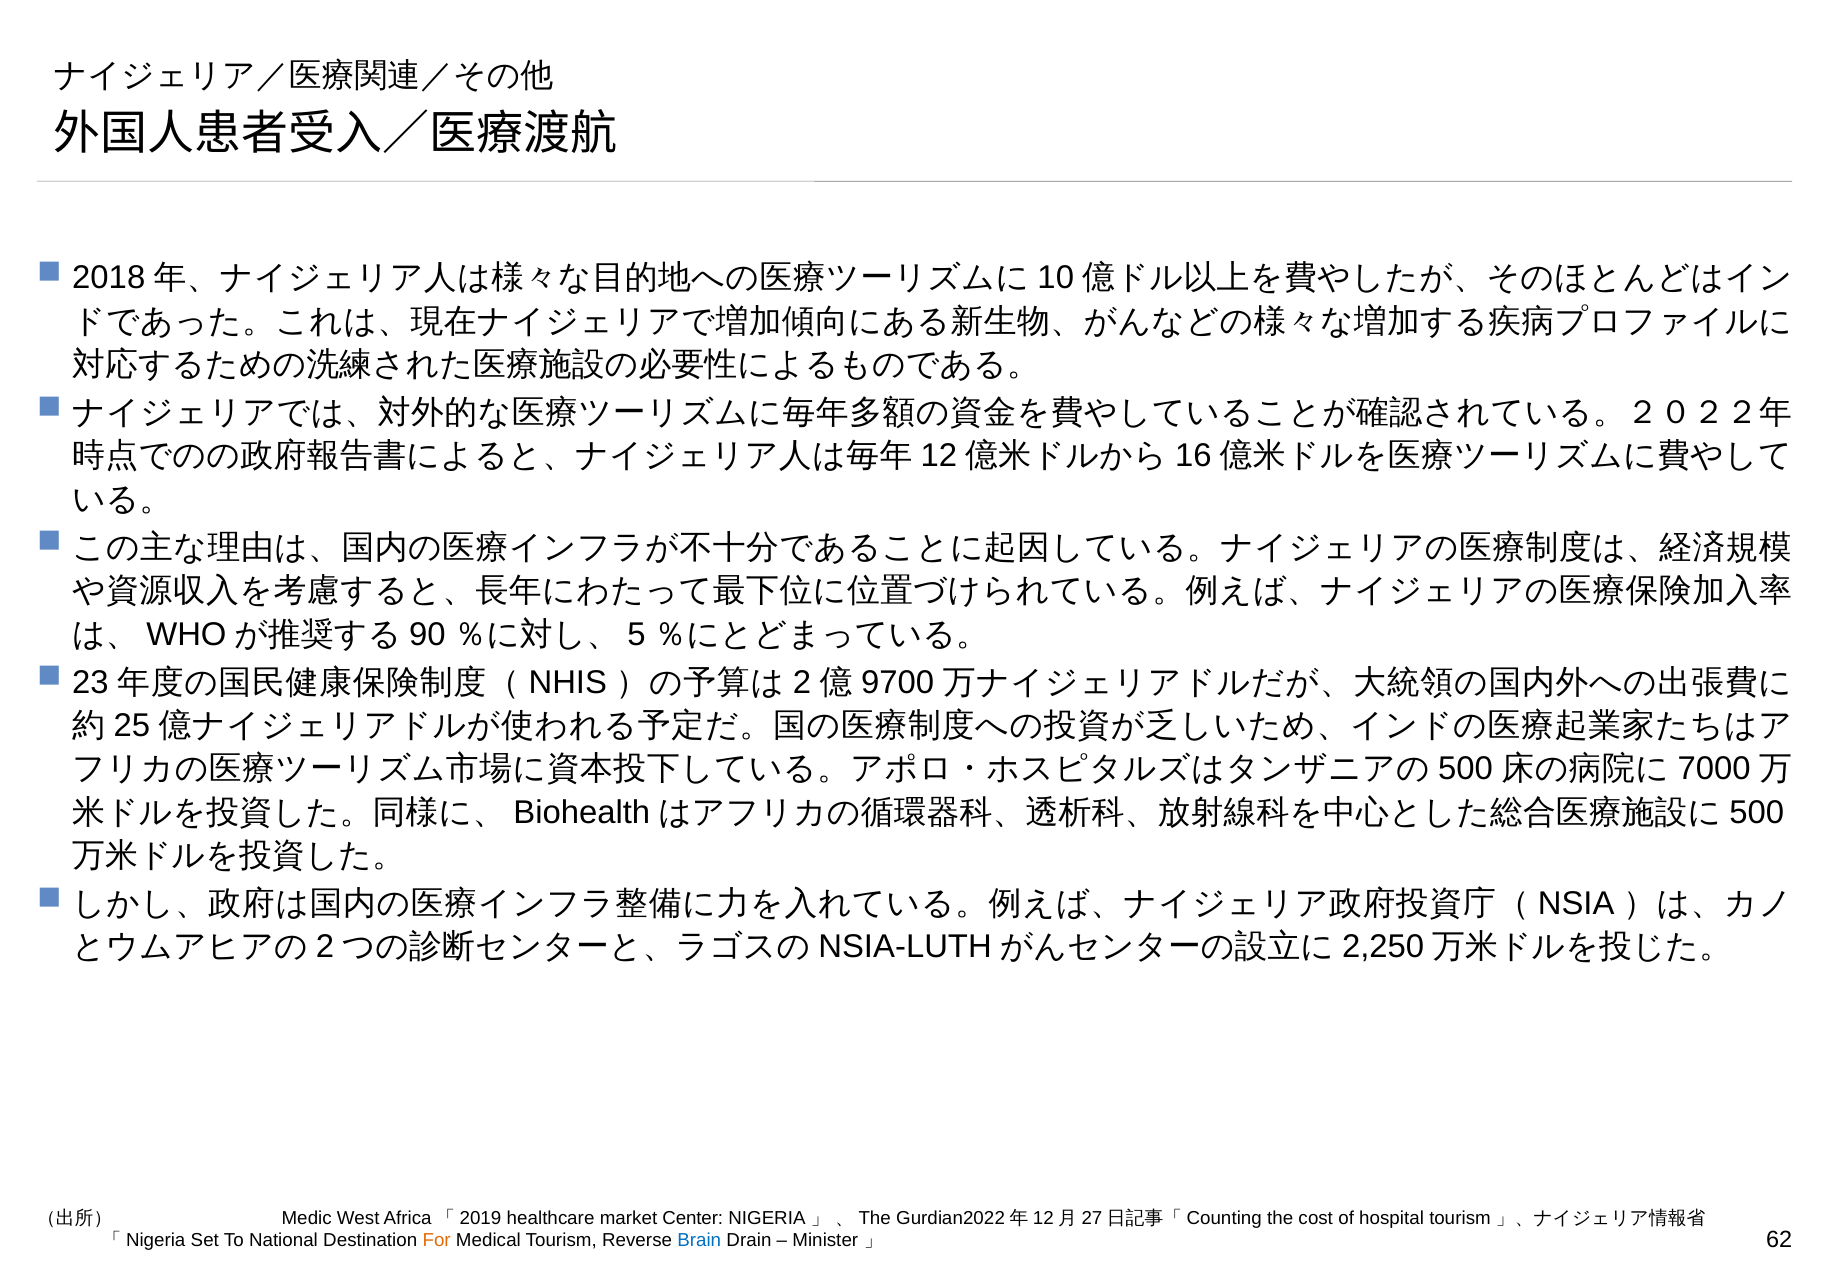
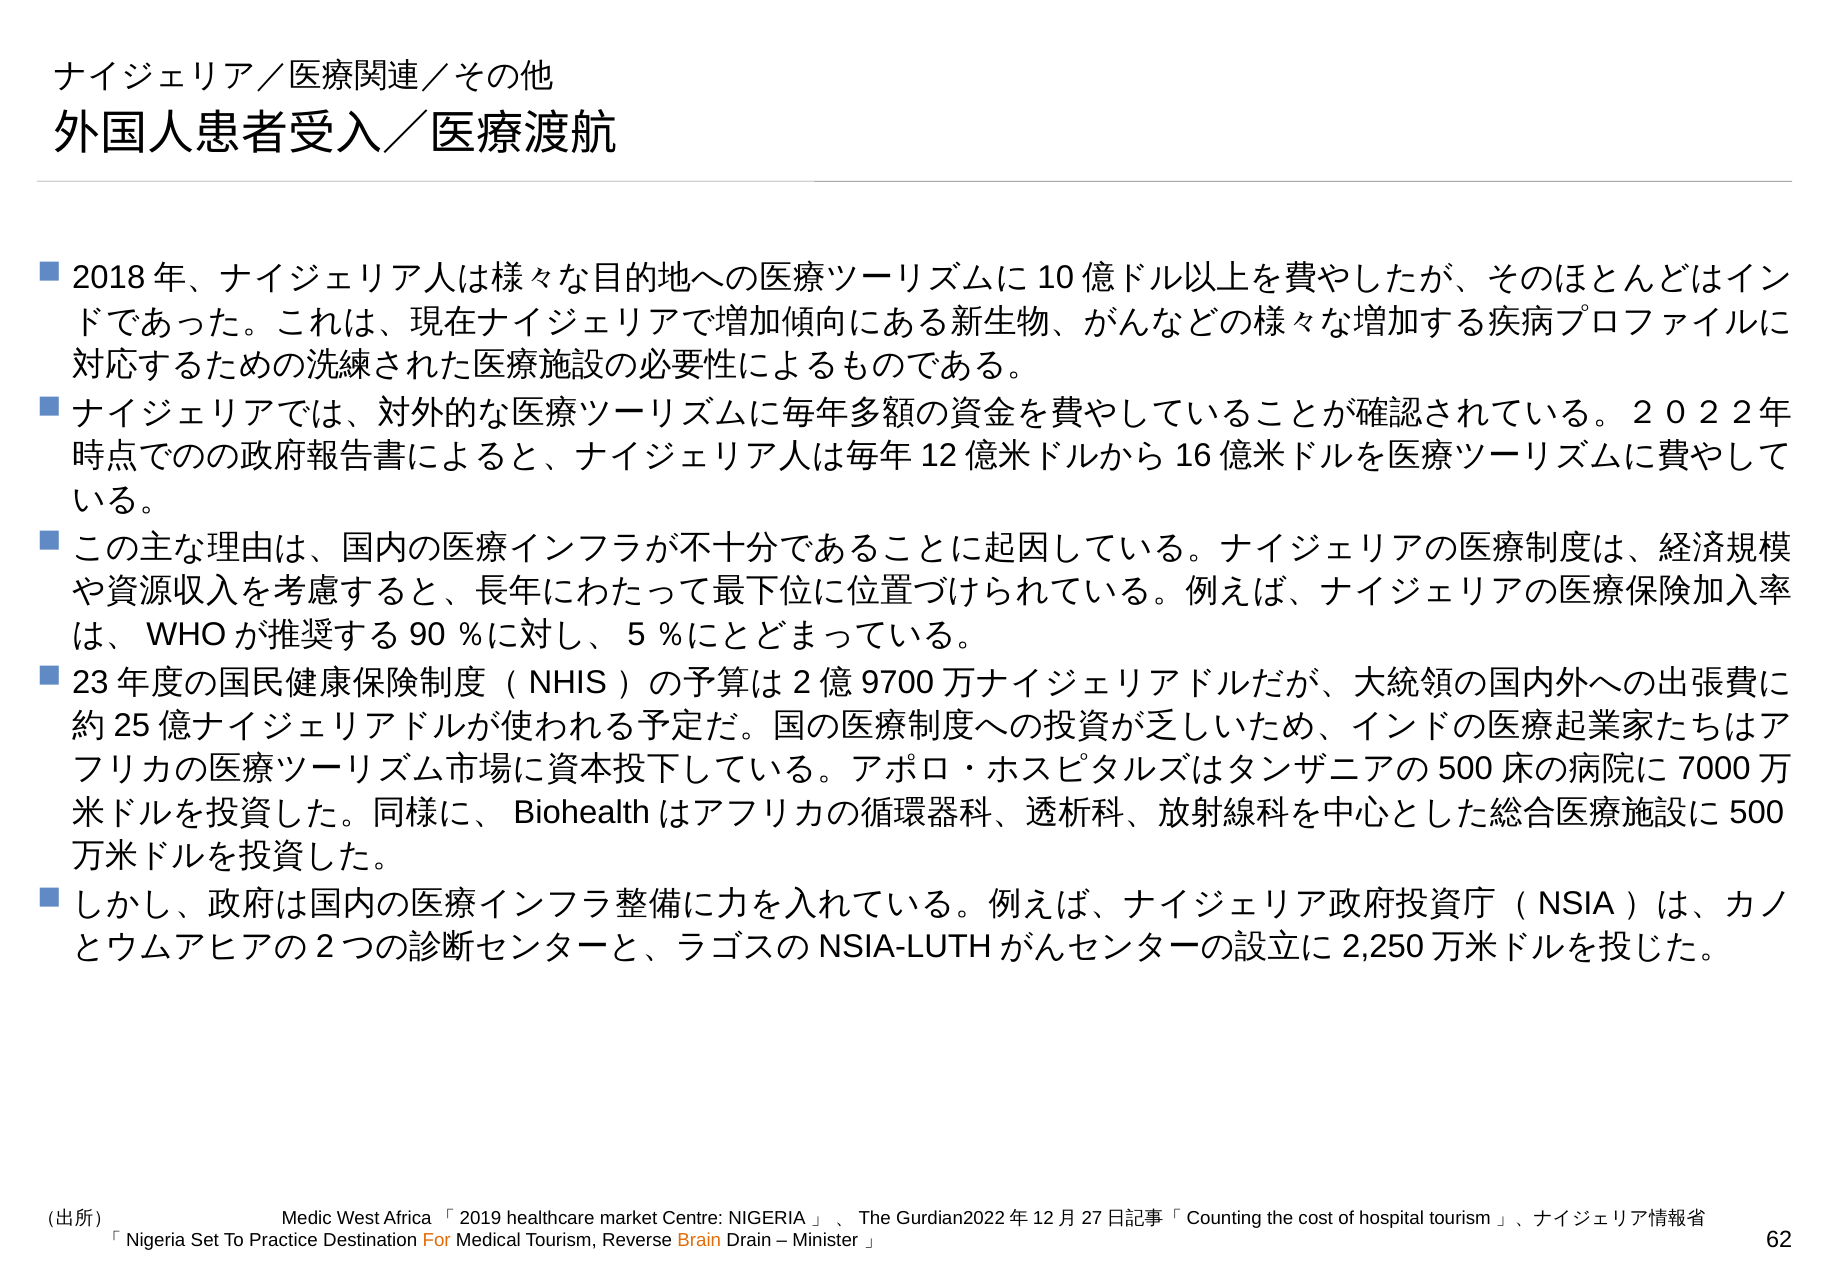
Center: Center -> Centre
National: National -> Practice
Brain colour: blue -> orange
